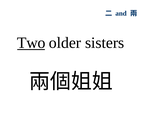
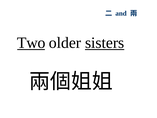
sisters underline: none -> present
